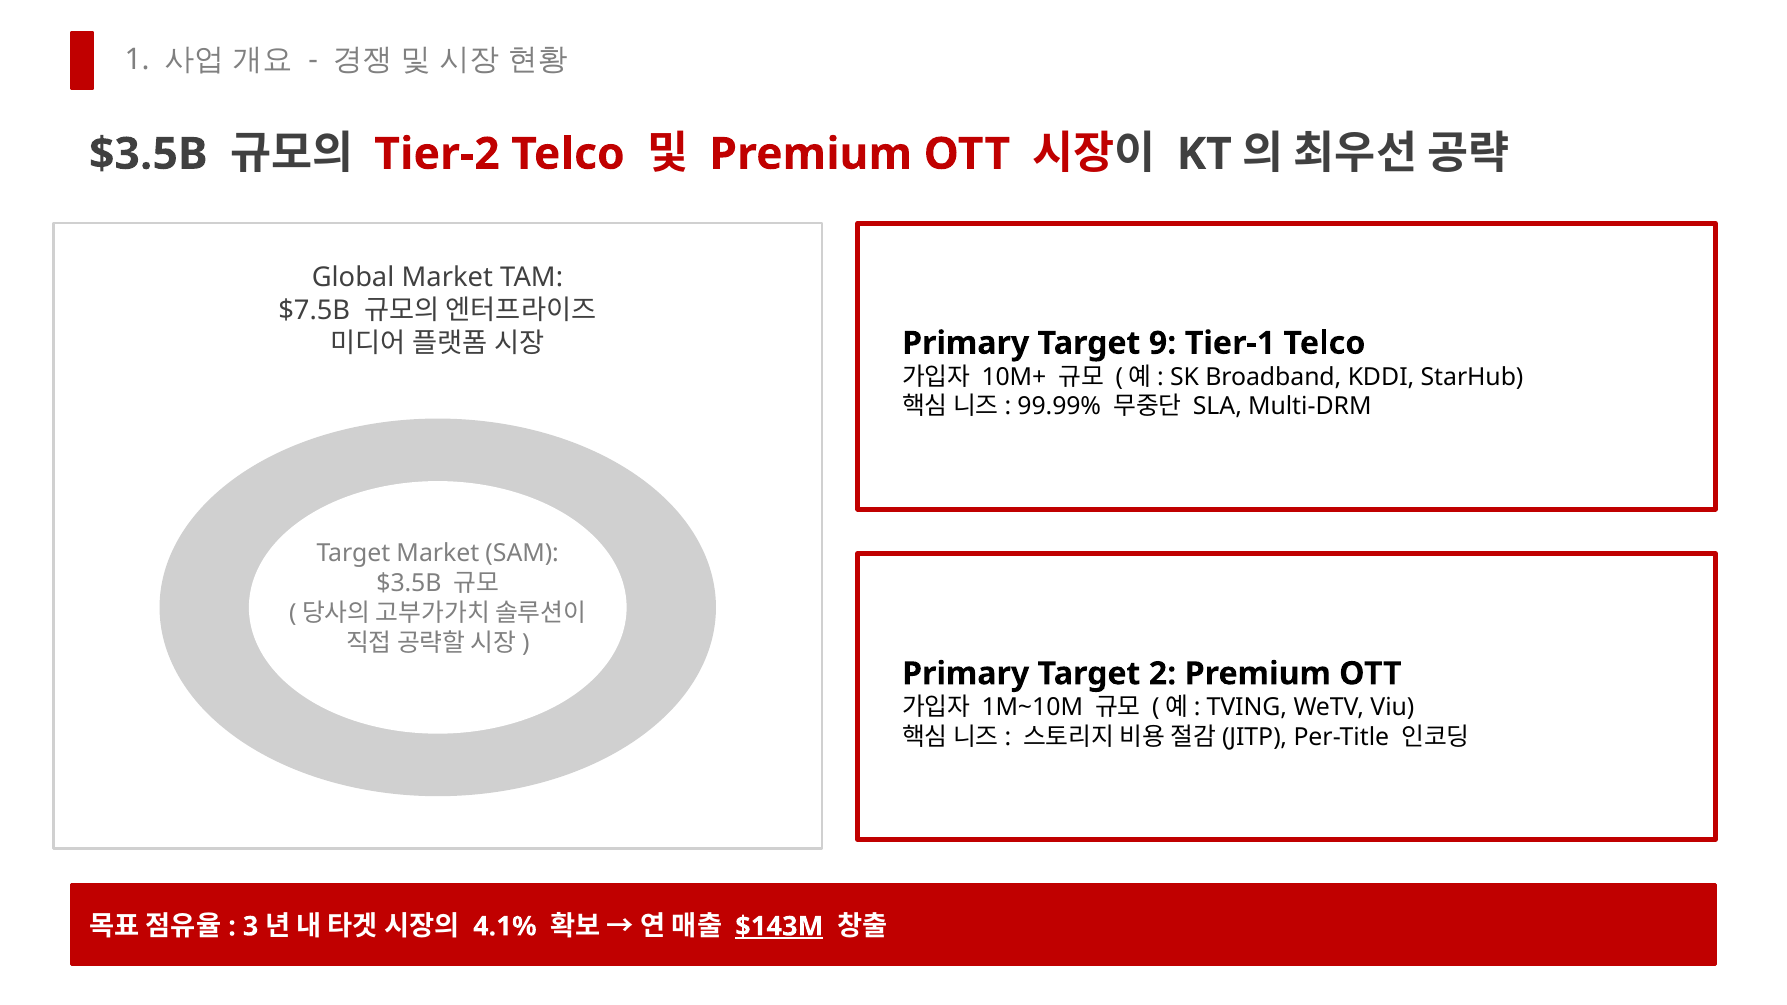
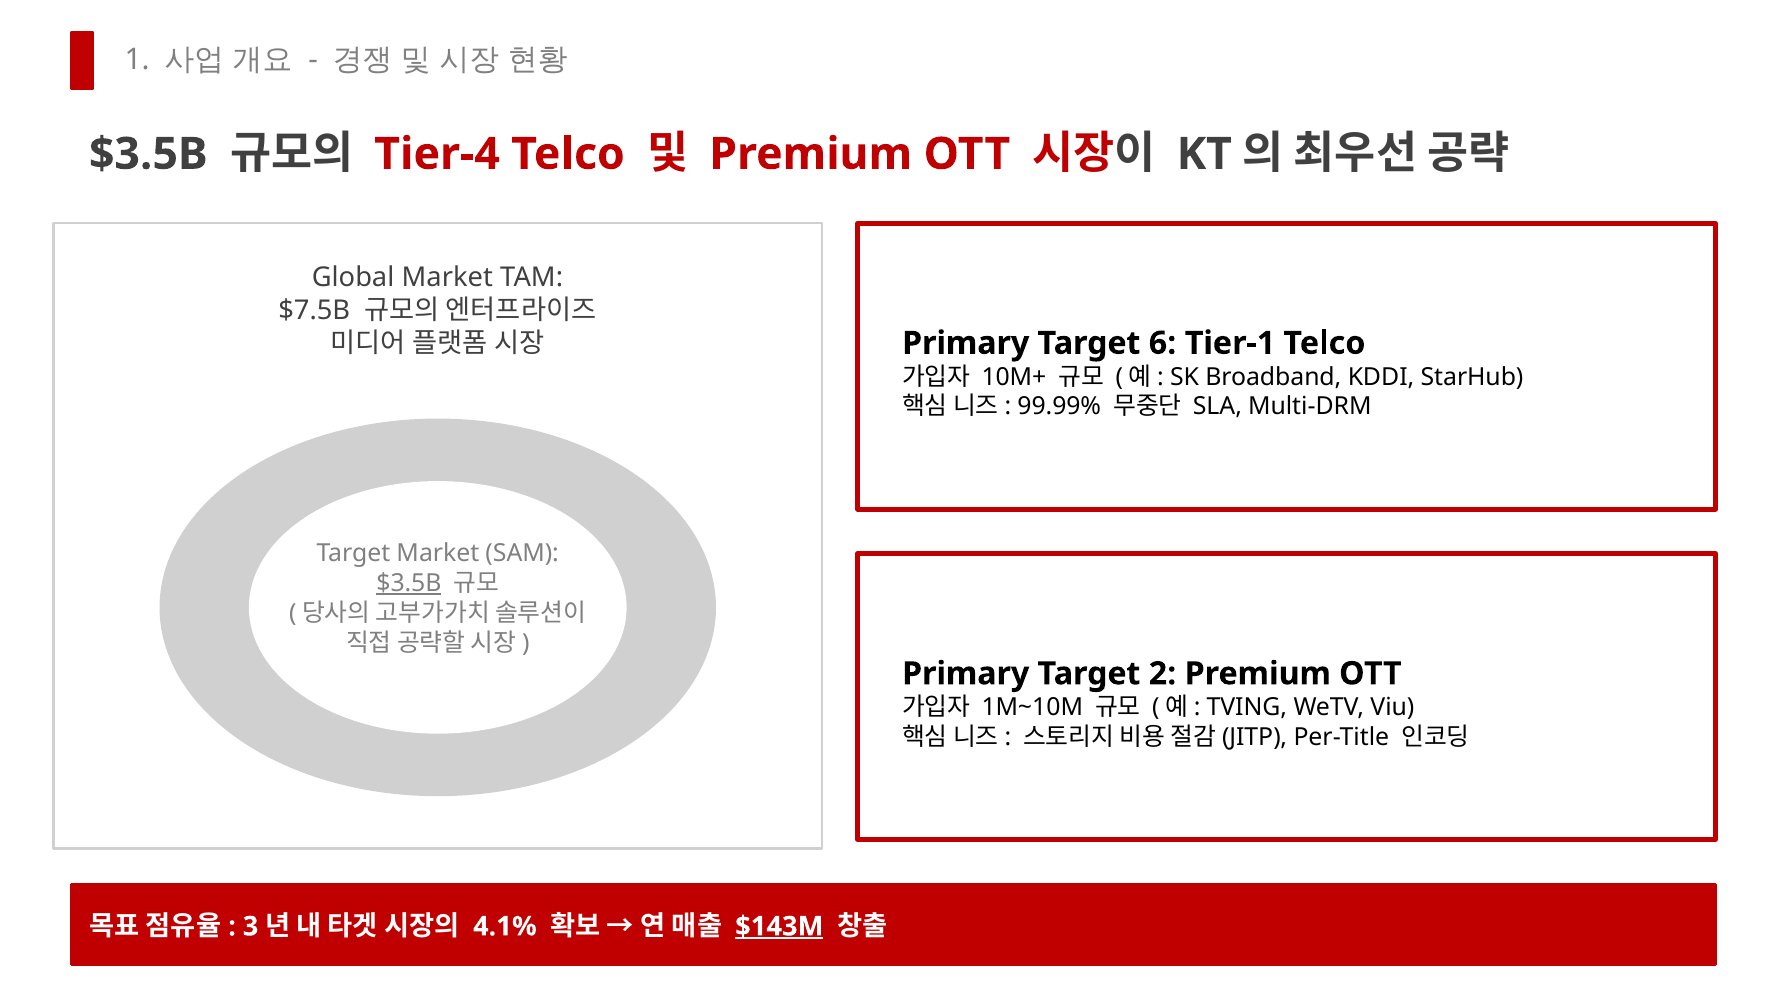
Tier-2: Tier-2 -> Tier-4
9: 9 -> 6
$3.5B at (409, 583) underline: none -> present
